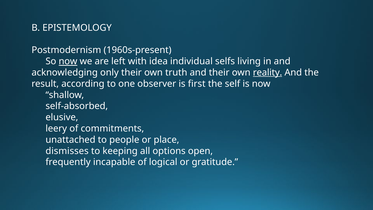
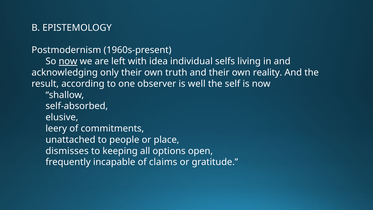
reality underline: present -> none
first: first -> well
logical: logical -> claims
